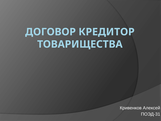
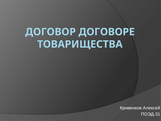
КРЕДИТОР: КРЕДИТОР -> ДОГОВОРЕ
